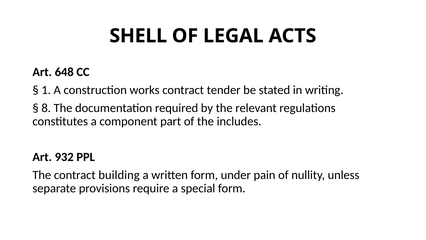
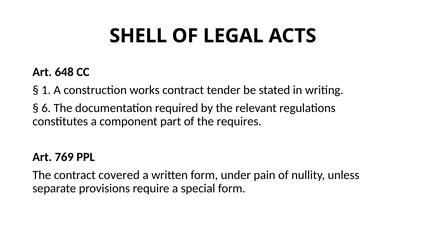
8: 8 -> 6
includes: includes -> requires
932: 932 -> 769
building: building -> covered
